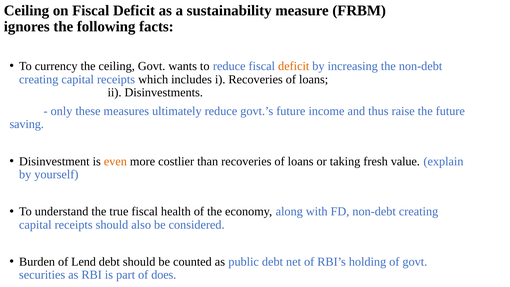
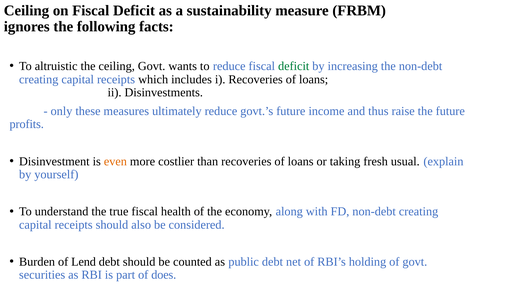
currency: currency -> altruistic
deficit at (294, 66) colour: orange -> green
saving: saving -> profits
value: value -> usual
